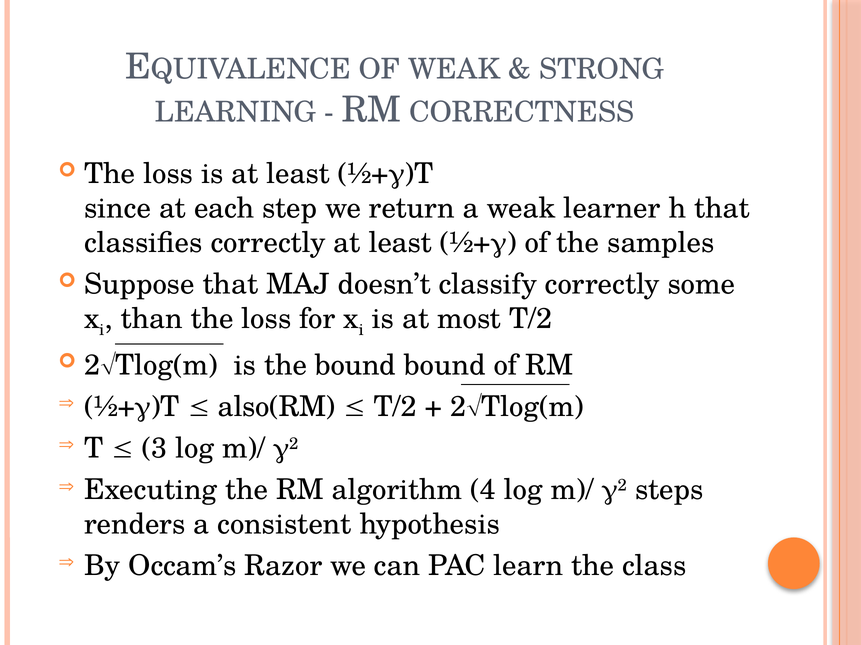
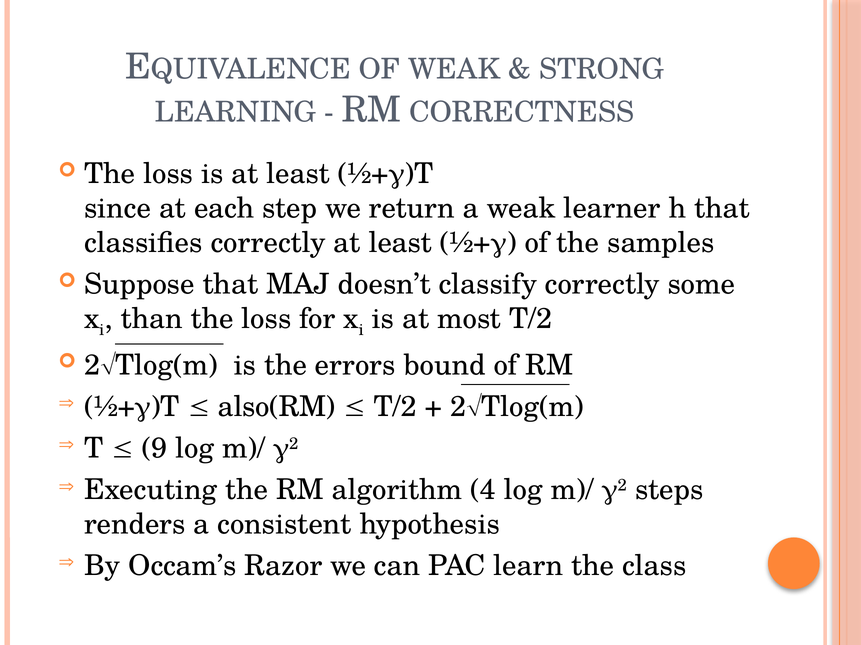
the bound: bound -> errors
3: 3 -> 9
